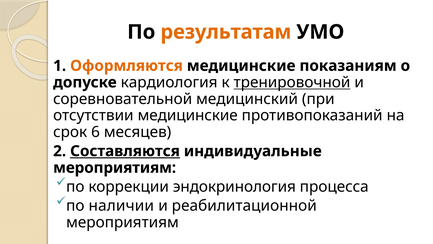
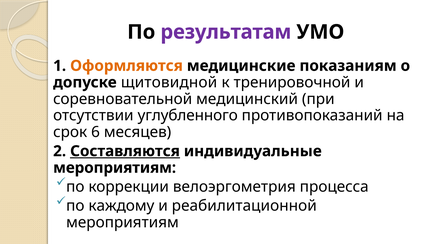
результатам colour: orange -> purple
кардиология: кардиология -> щитовидной
тренировочной underline: present -> none
отсутствии медицинские: медицинские -> углубленного
эндокринология: эндокринология -> велоэргометрия
наличии: наличии -> каждому
